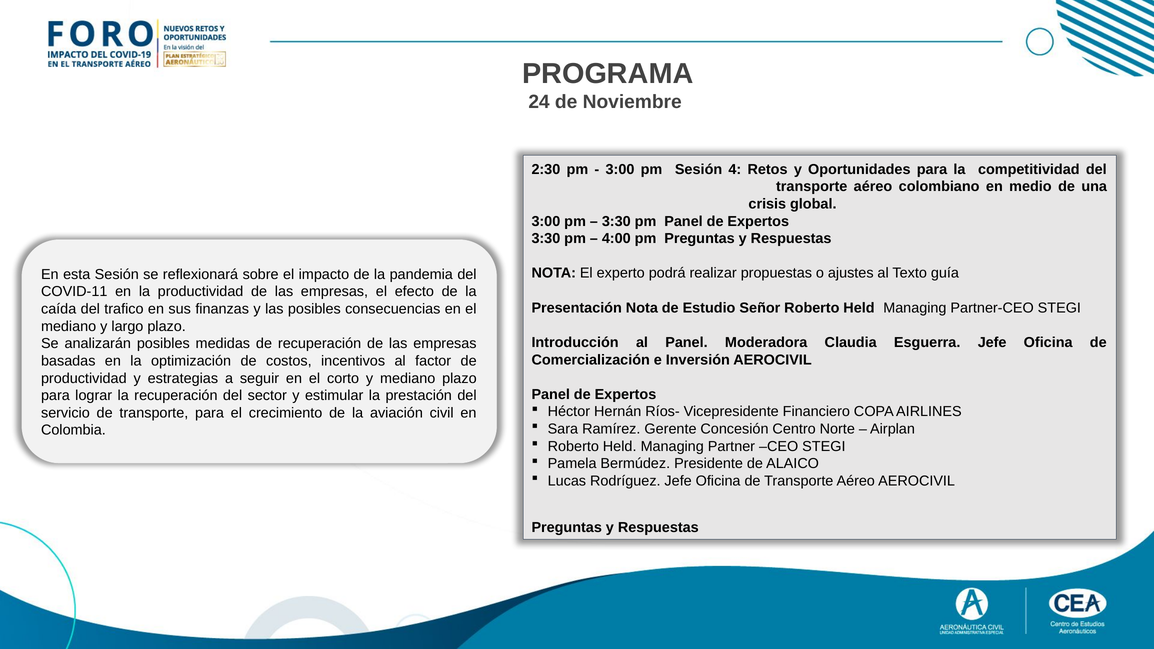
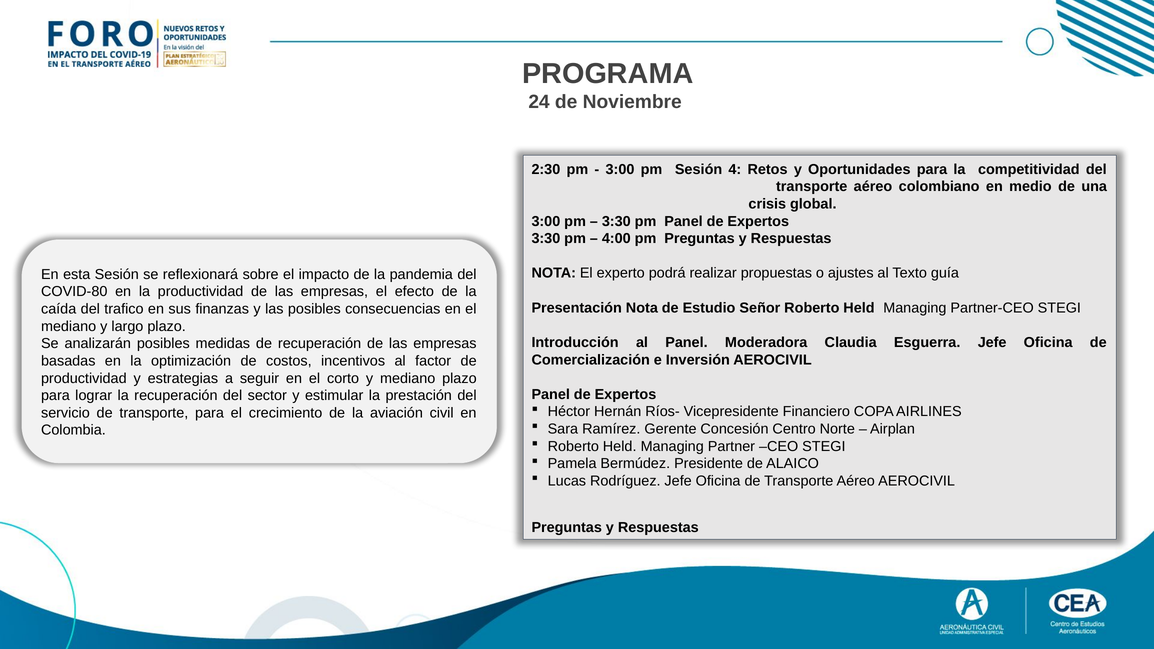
COVID-11: COVID-11 -> COVID-80
